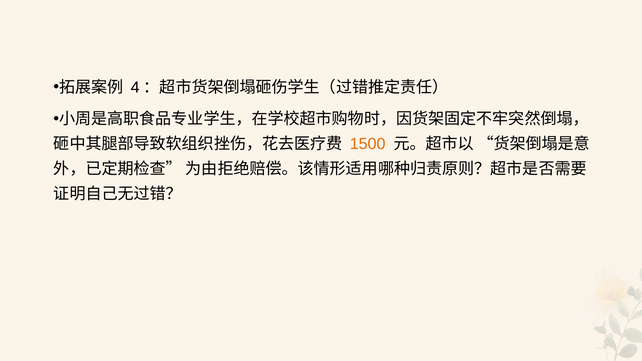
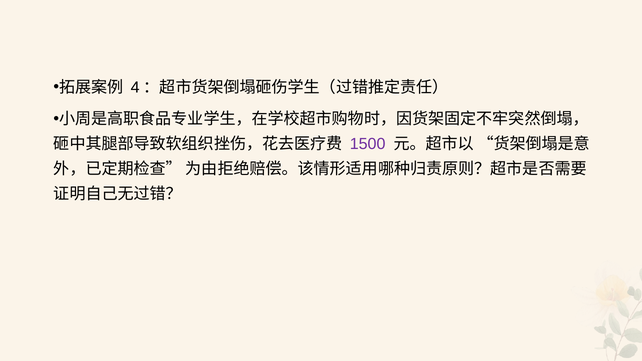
1500 colour: orange -> purple
